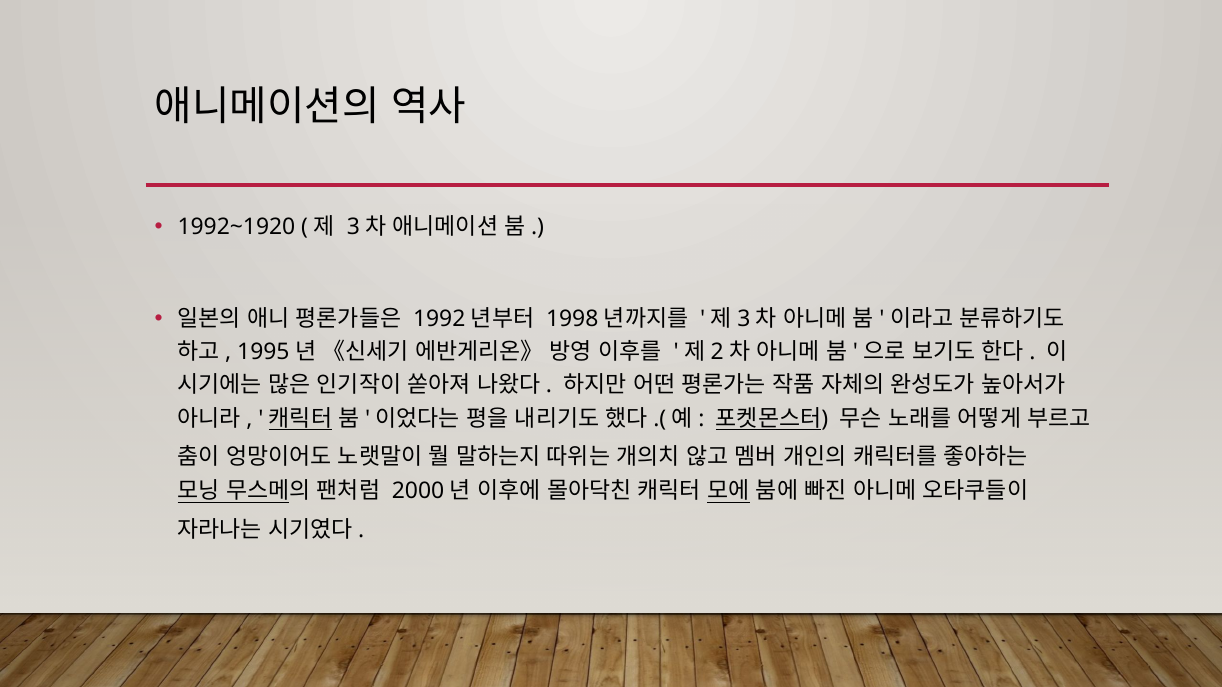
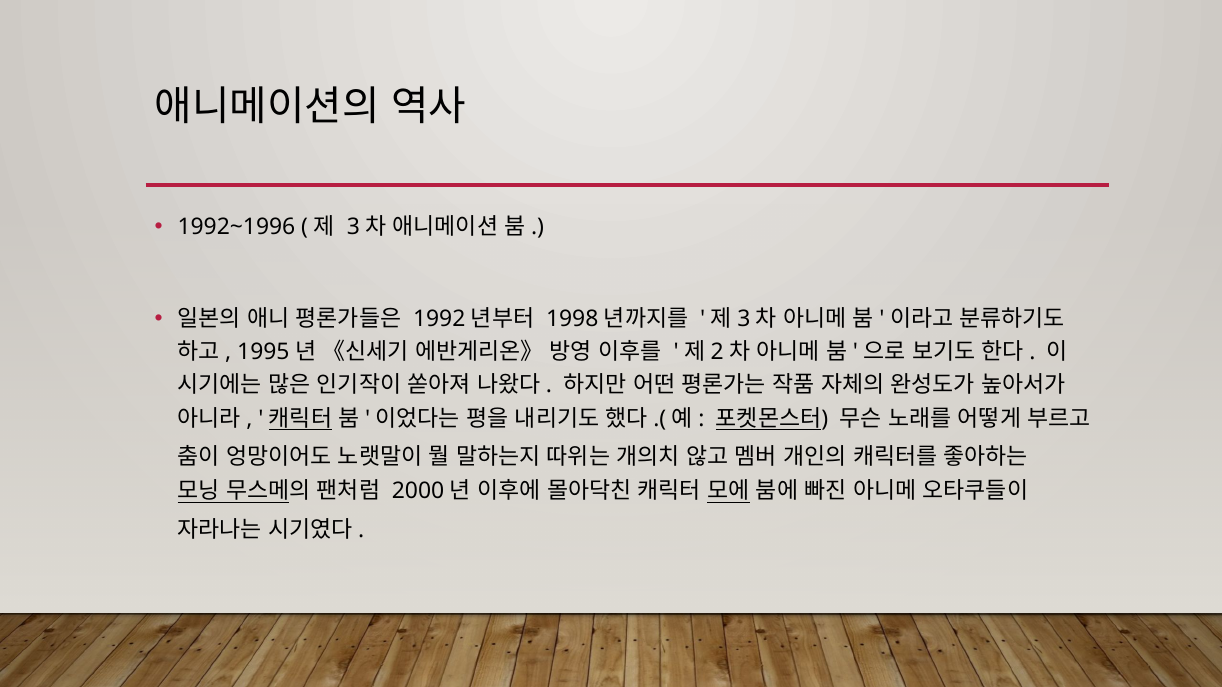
1992~1920: 1992~1920 -> 1992~1996
